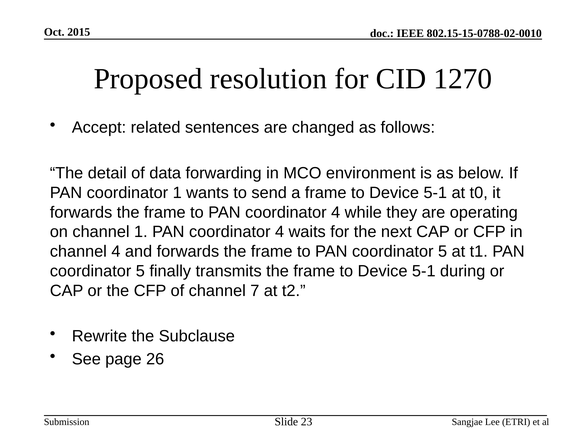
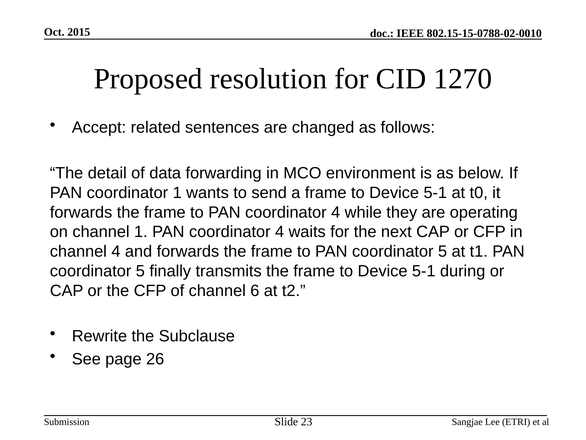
7: 7 -> 6
